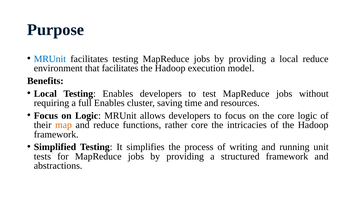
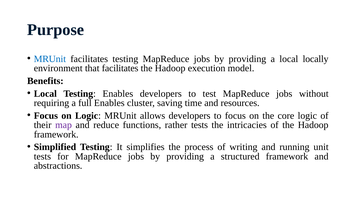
local reduce: reduce -> locally
map colour: orange -> purple
rather core: core -> tests
